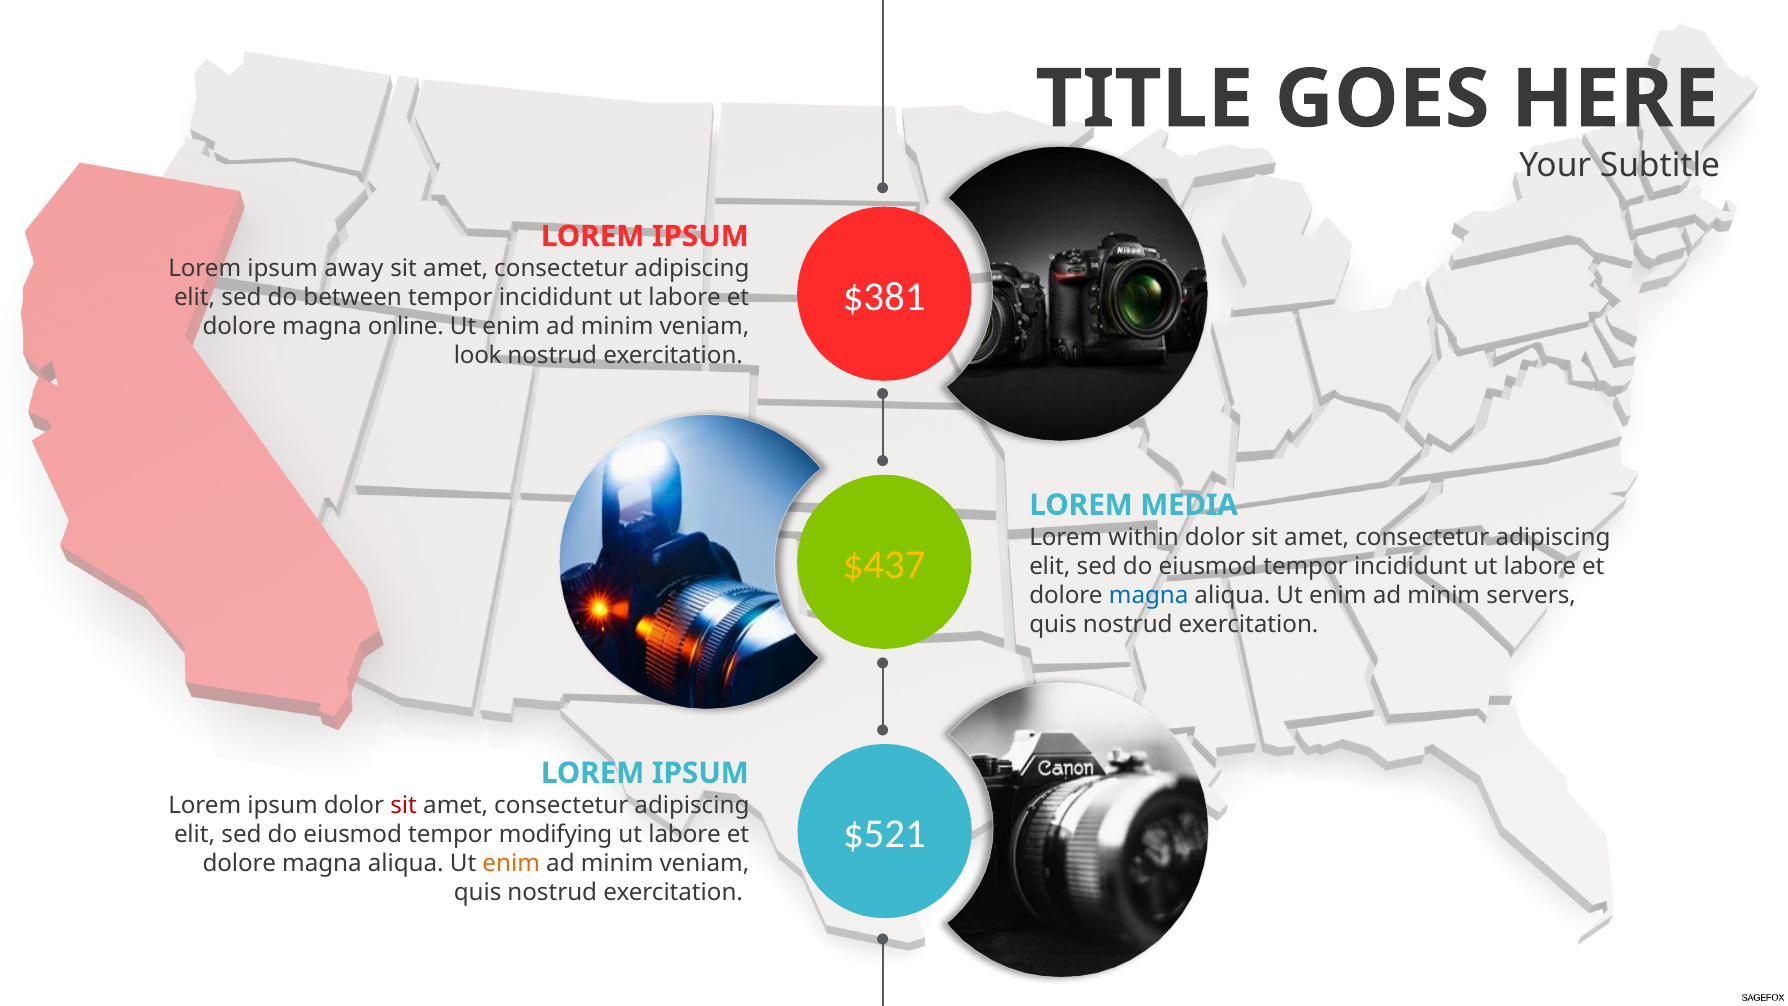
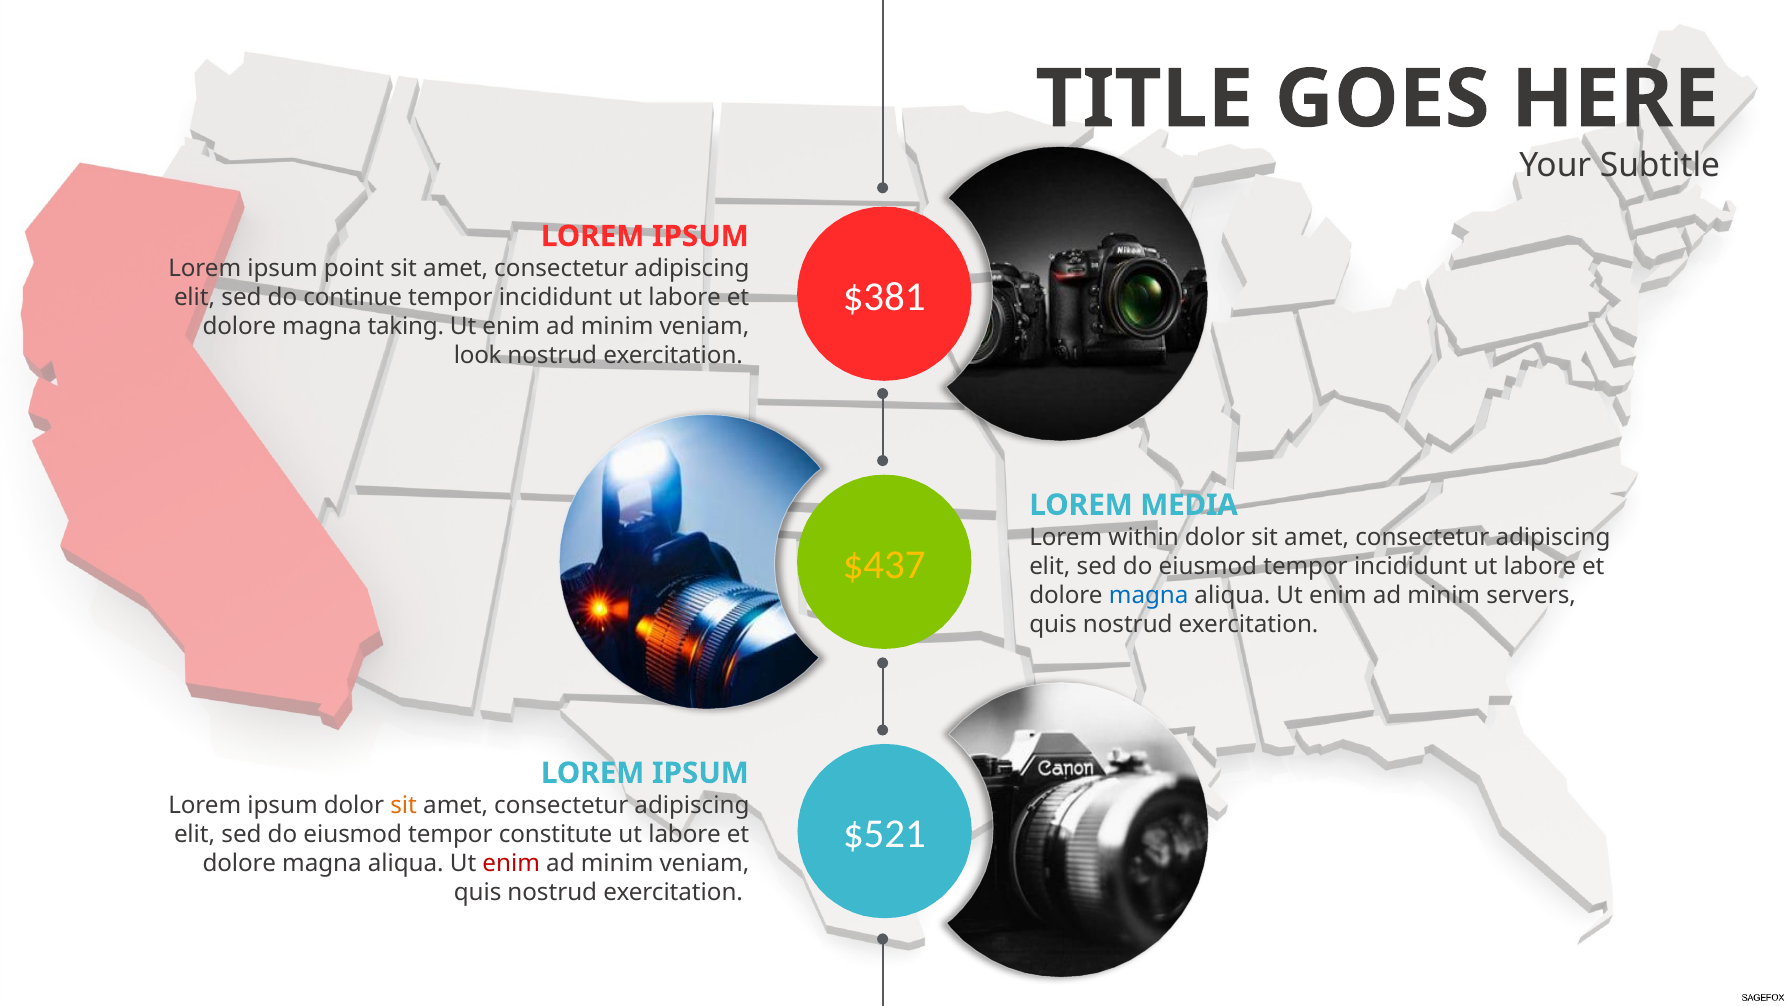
away: away -> point
between: between -> continue
online: online -> taking
sit at (404, 805) colour: red -> orange
modifying: modifying -> constitute
enim at (511, 863) colour: orange -> red
